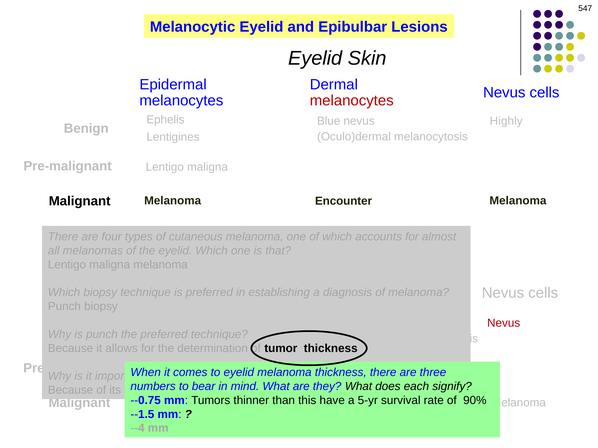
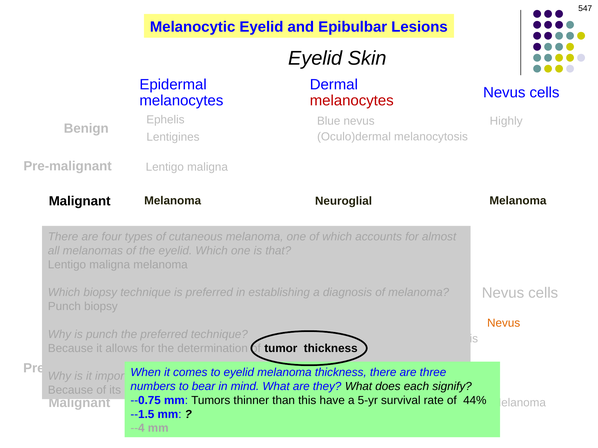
Encounter: Encounter -> Neuroglial
Nevus at (504, 323) colour: red -> orange
90%: 90% -> 44%
